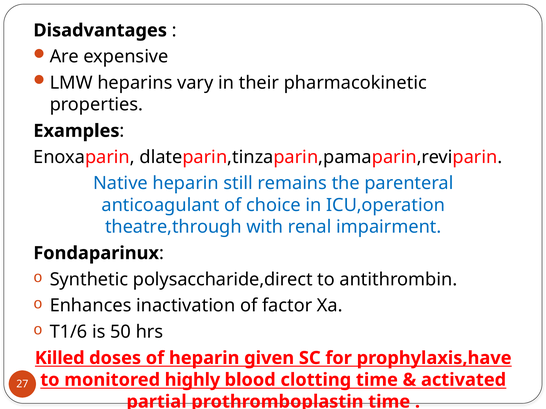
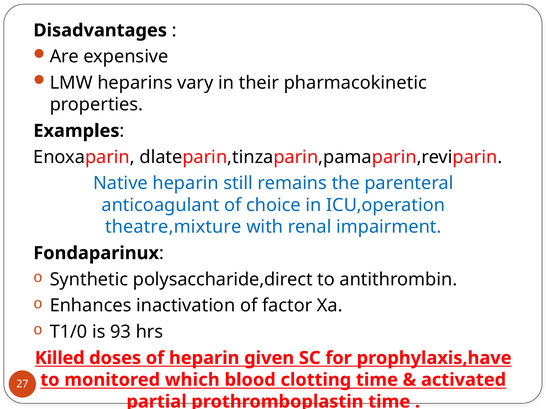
theatre,through: theatre,through -> theatre,mixture
T1/6: T1/6 -> T1/0
50: 50 -> 93
highly: highly -> which
